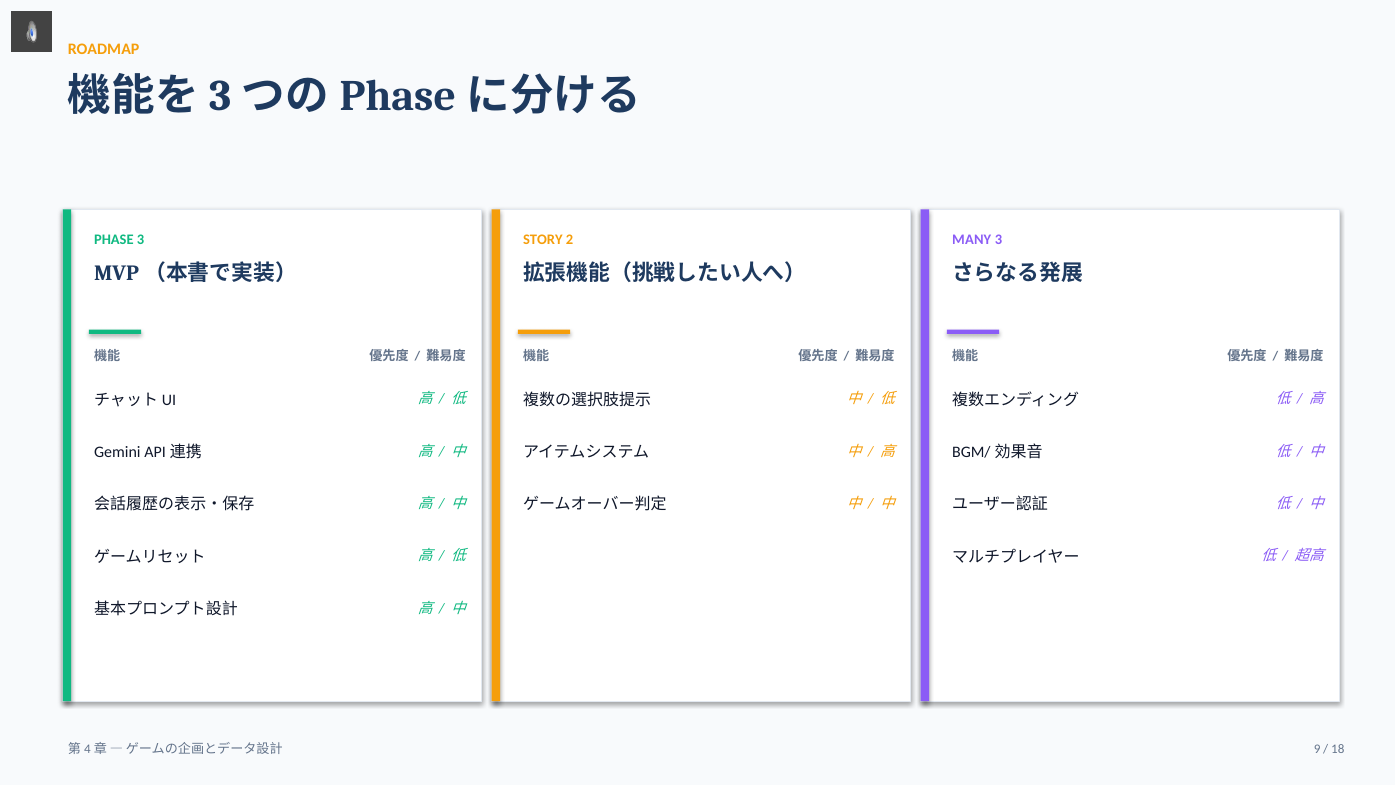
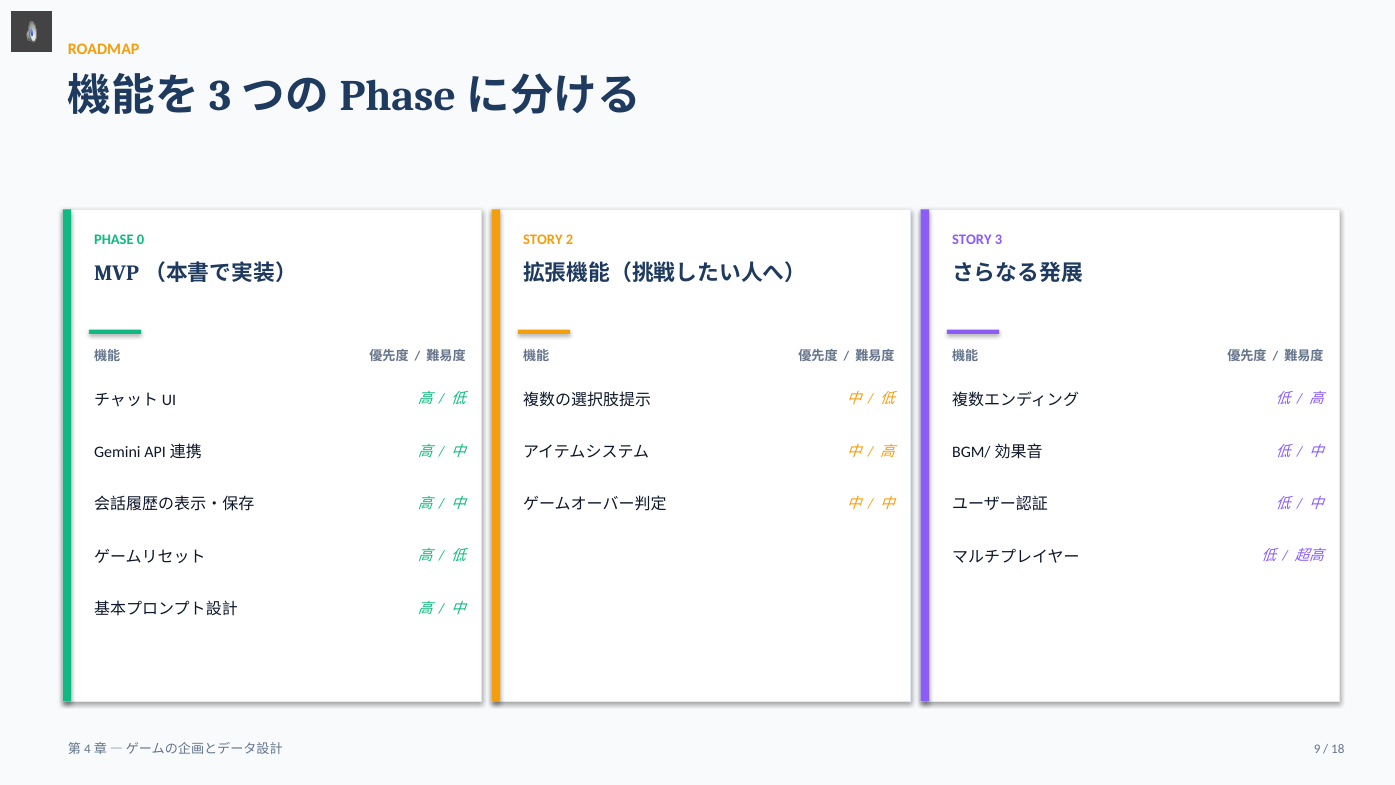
PHASE 3: 3 -> 0
MANY at (972, 240): MANY -> STORY
